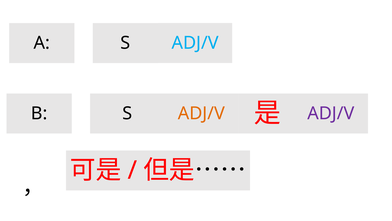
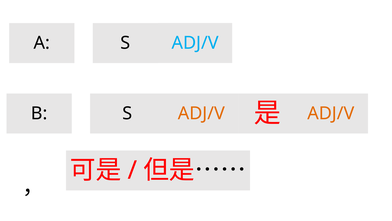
ADJ/V at (331, 113) colour: purple -> orange
